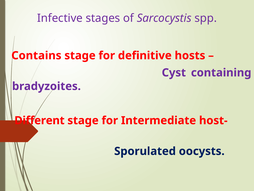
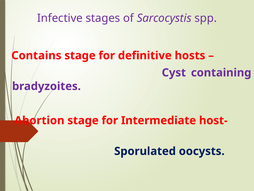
Different: Different -> Abortion
